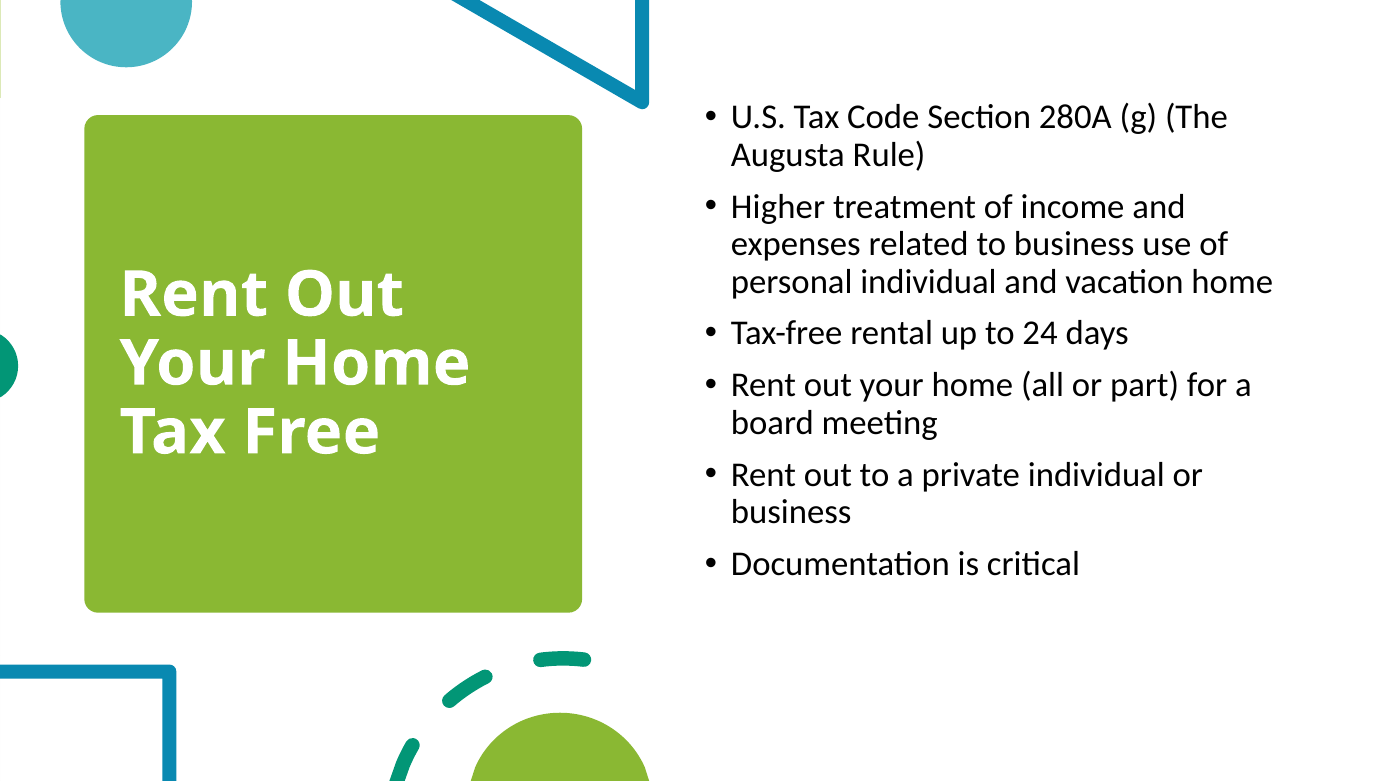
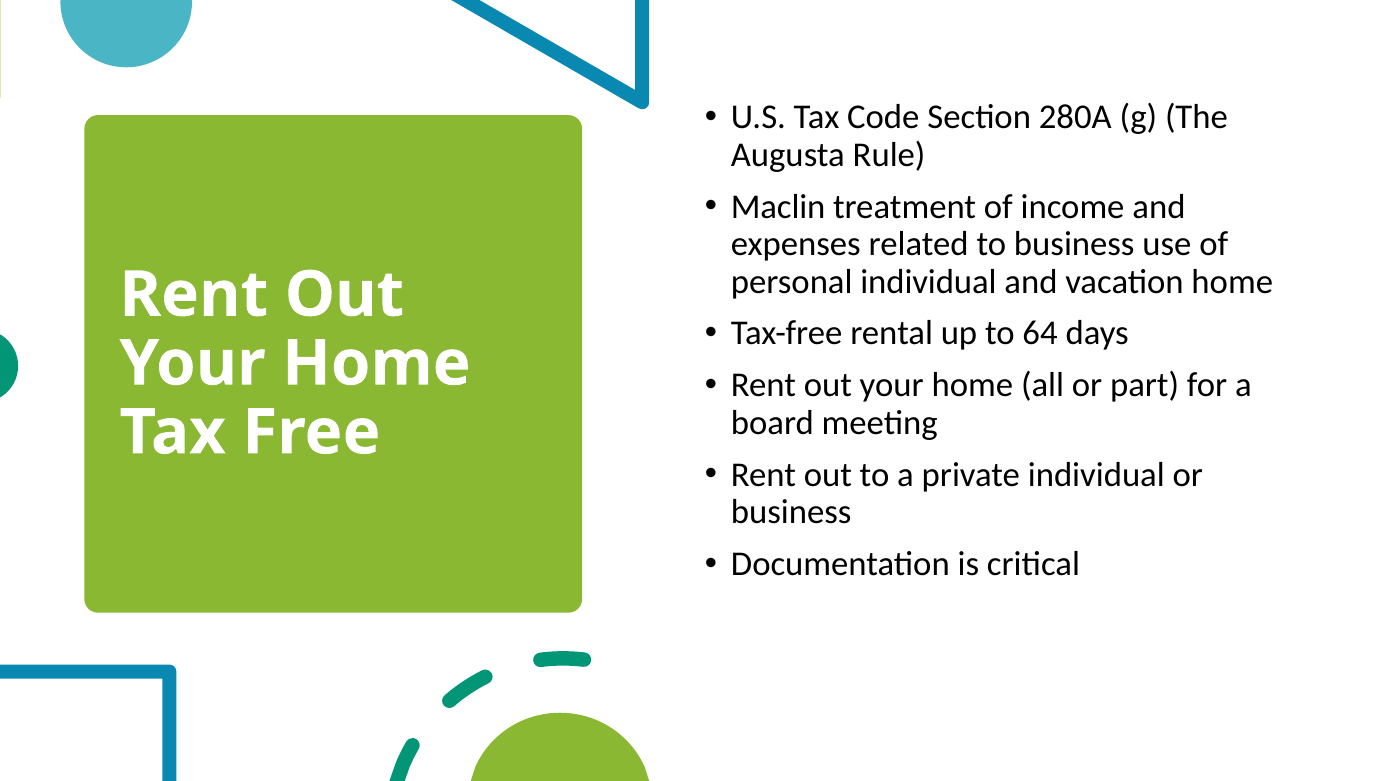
Higher: Higher -> Maclin
24: 24 -> 64
